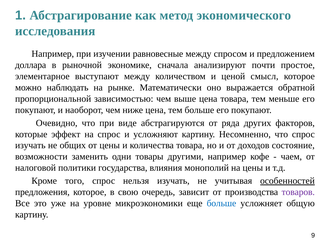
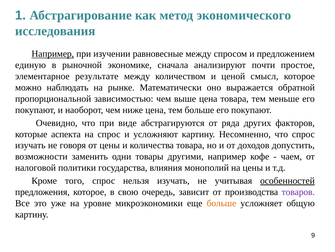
Например at (53, 54) underline: none -> present
доллара: доллара -> единую
выступают: выступают -> результате
эффект: эффект -> аспекта
общих: общих -> говоря
состояние: состояние -> допустить
больше at (221, 203) colour: blue -> orange
